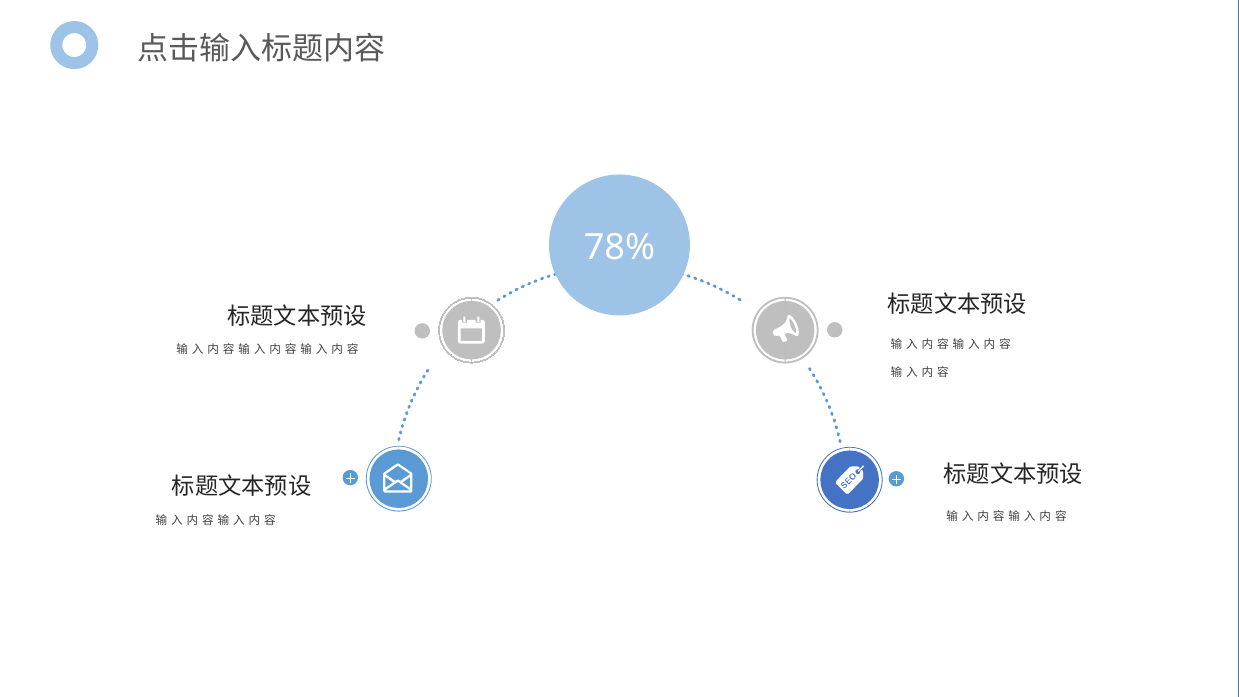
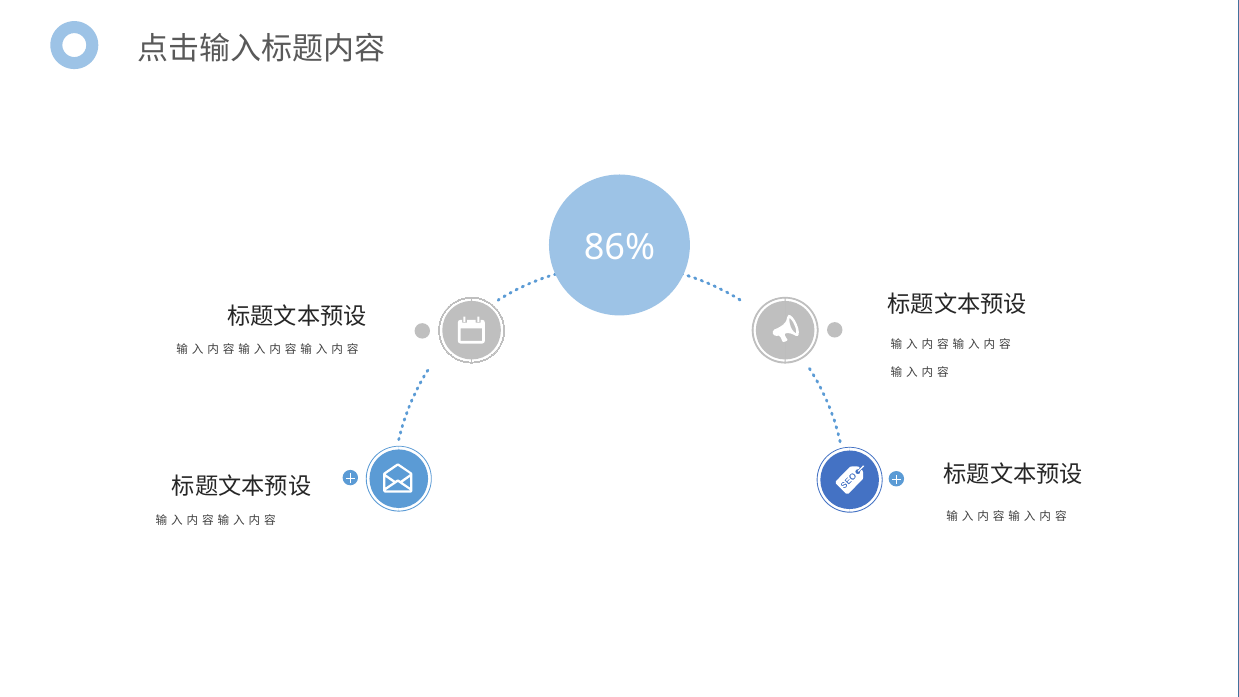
78%: 78% -> 86%
